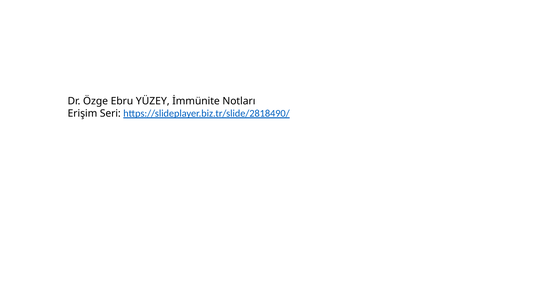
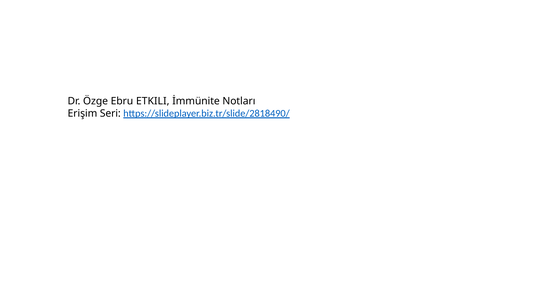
YÜZEY: YÜZEY -> ETKILI
